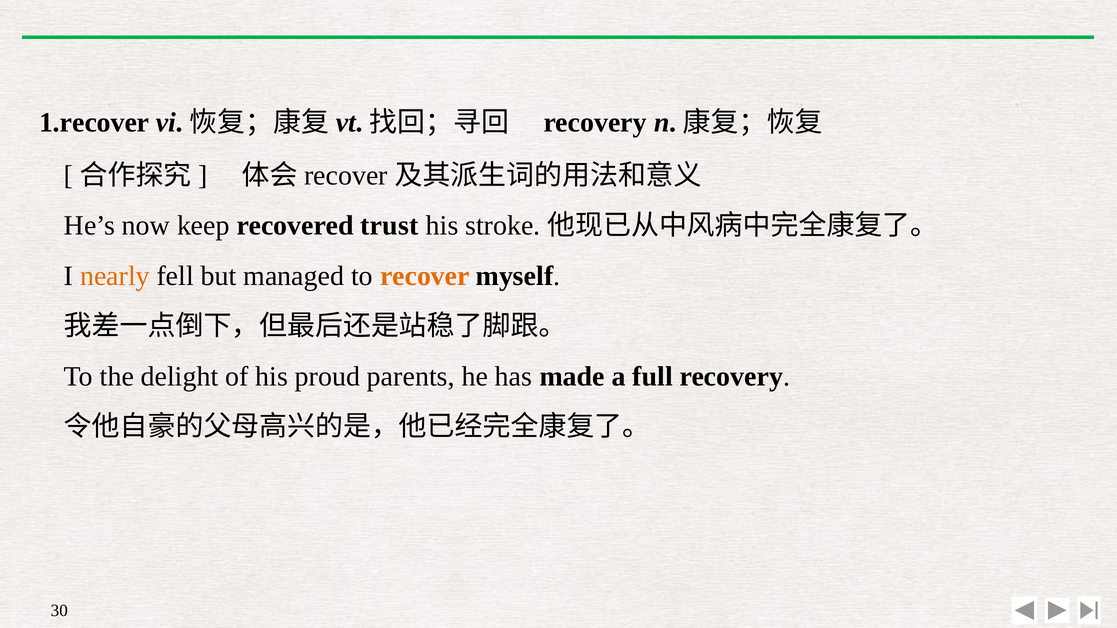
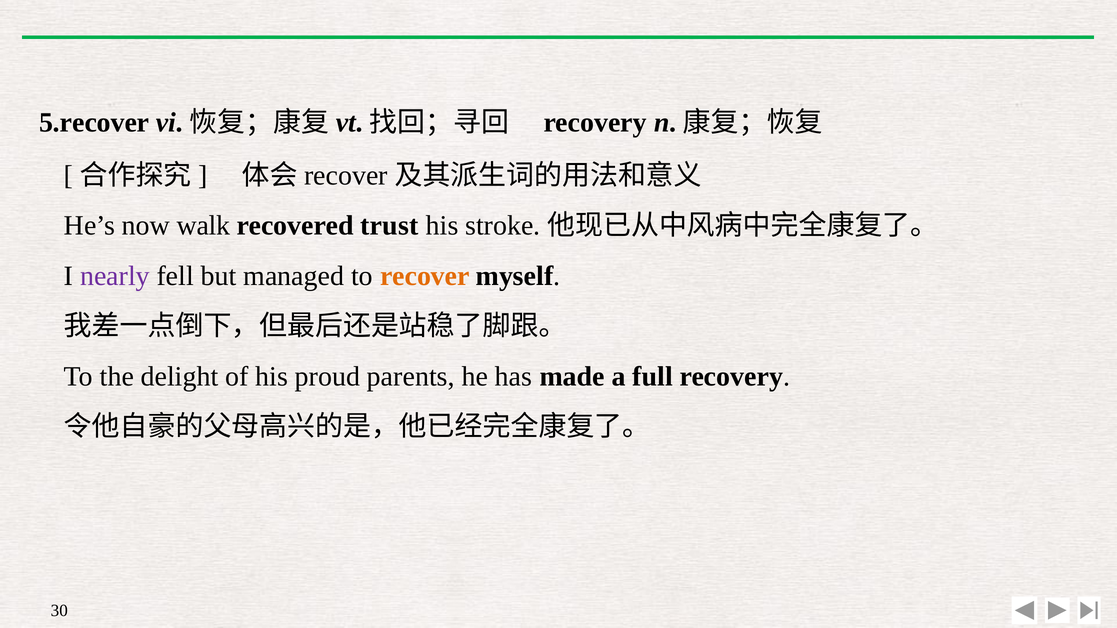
1.recover: 1.recover -> 5.recover
keep: keep -> walk
nearly colour: orange -> purple
